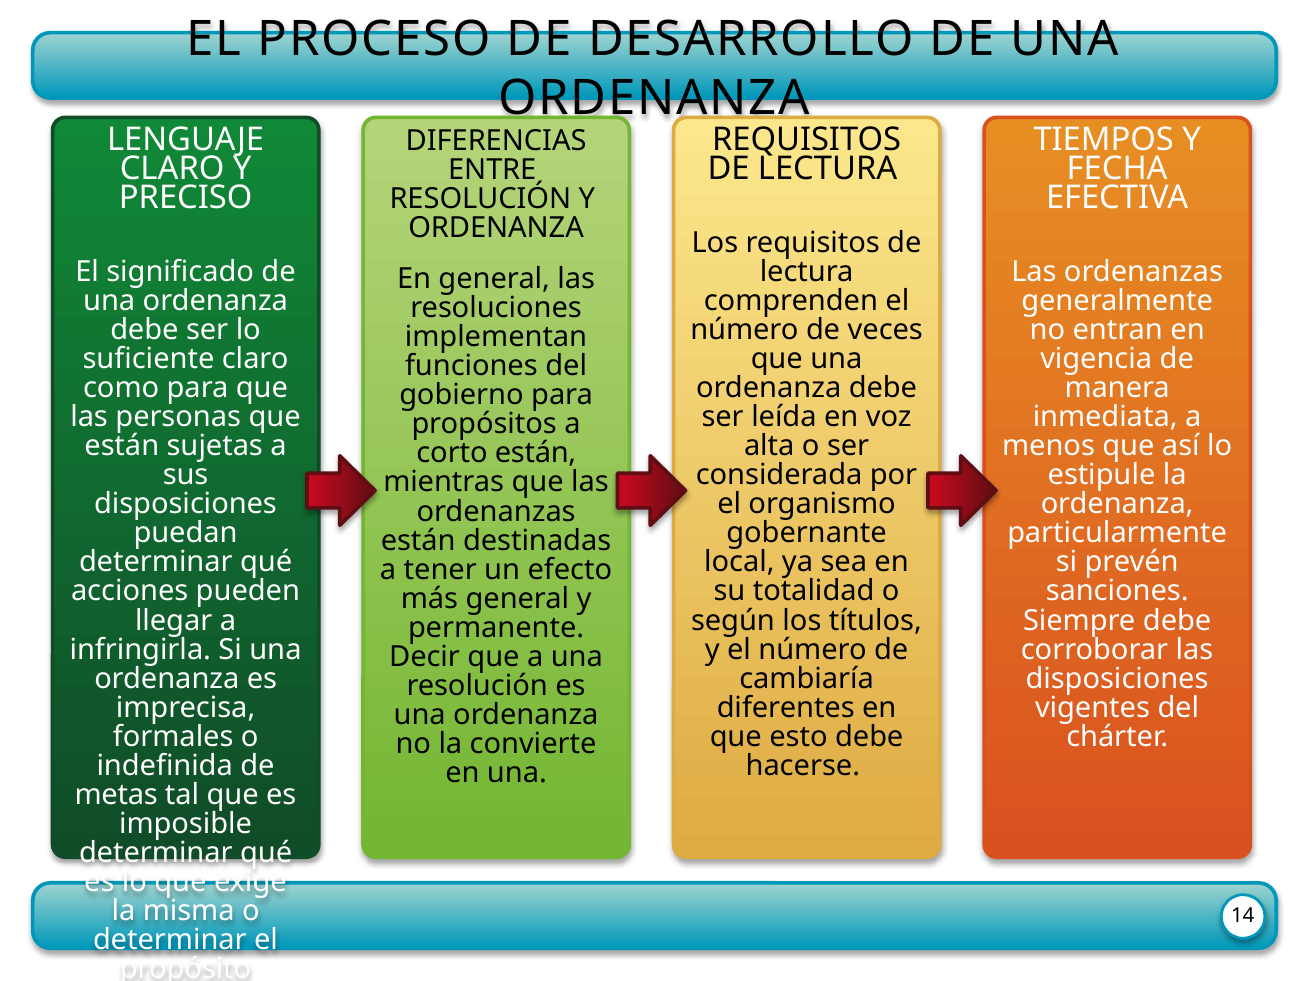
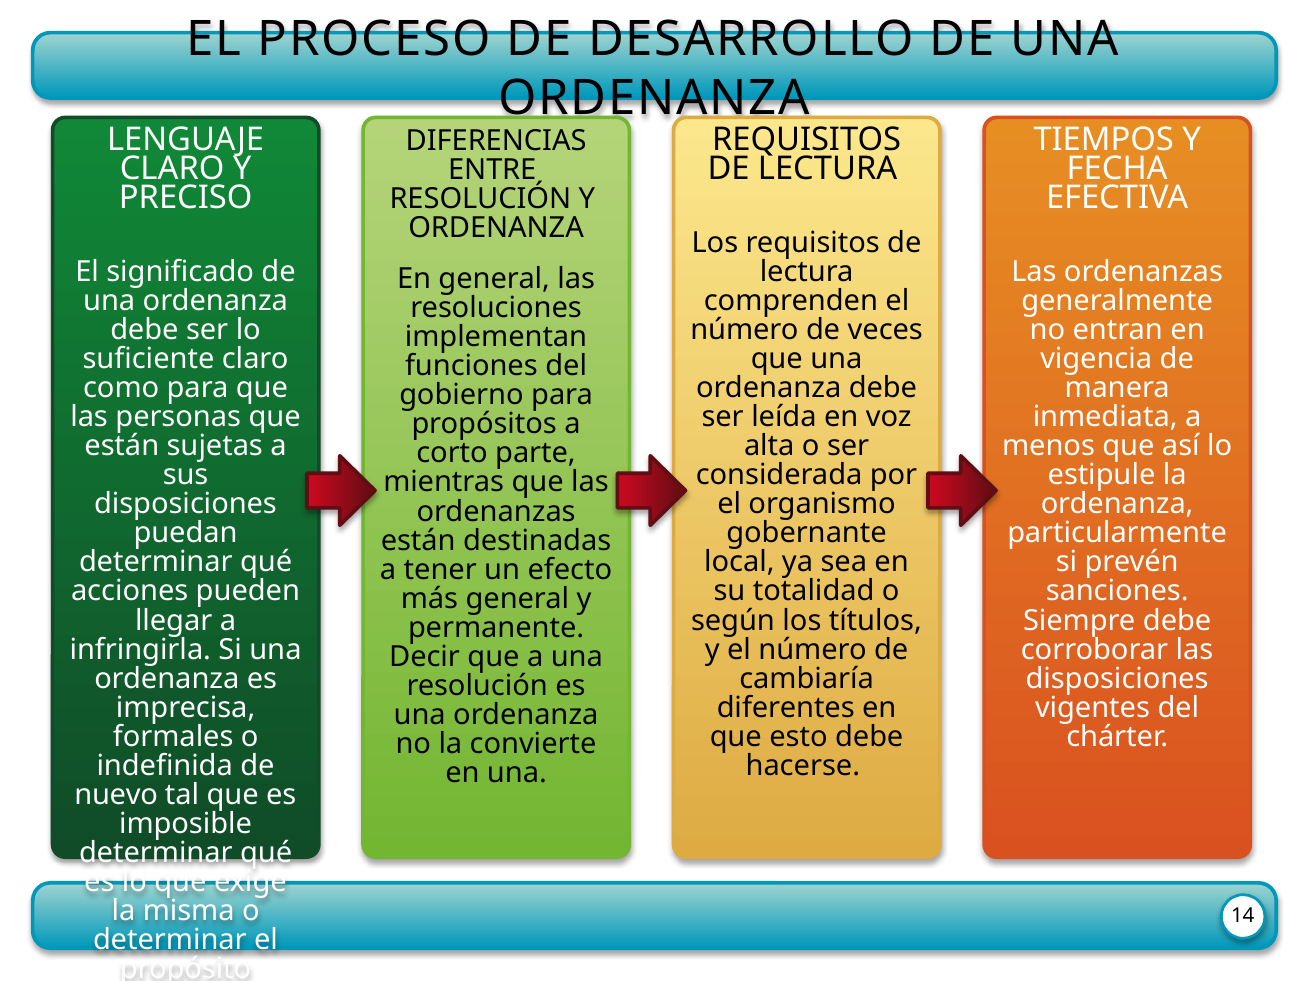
corto están: están -> parte
metas: metas -> nuevo
